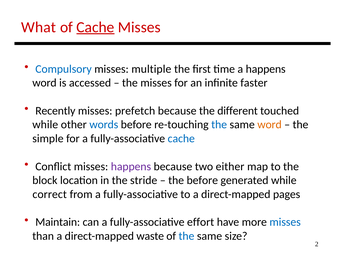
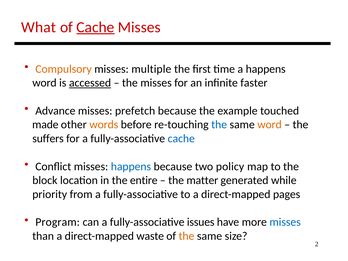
Compulsory colour: blue -> orange
accessed underline: none -> present
Recently: Recently -> Advance
different: different -> example
while at (45, 125): while -> made
words colour: blue -> orange
simple: simple -> suffers
happens at (131, 166) colour: purple -> blue
either: either -> policy
stride: stride -> entire
the before: before -> matter
correct: correct -> priority
Maintain: Maintain -> Program
effort: effort -> issues
the at (186, 236) colour: blue -> orange
